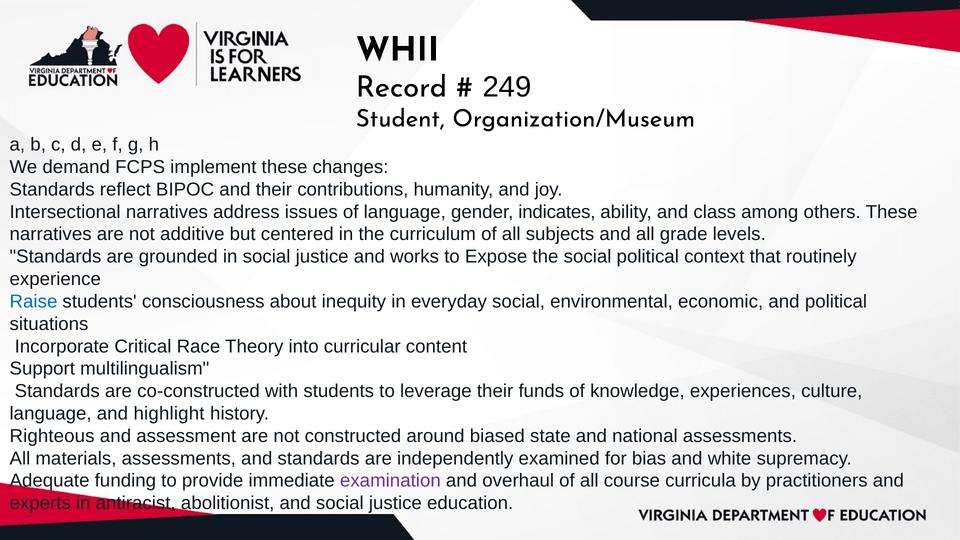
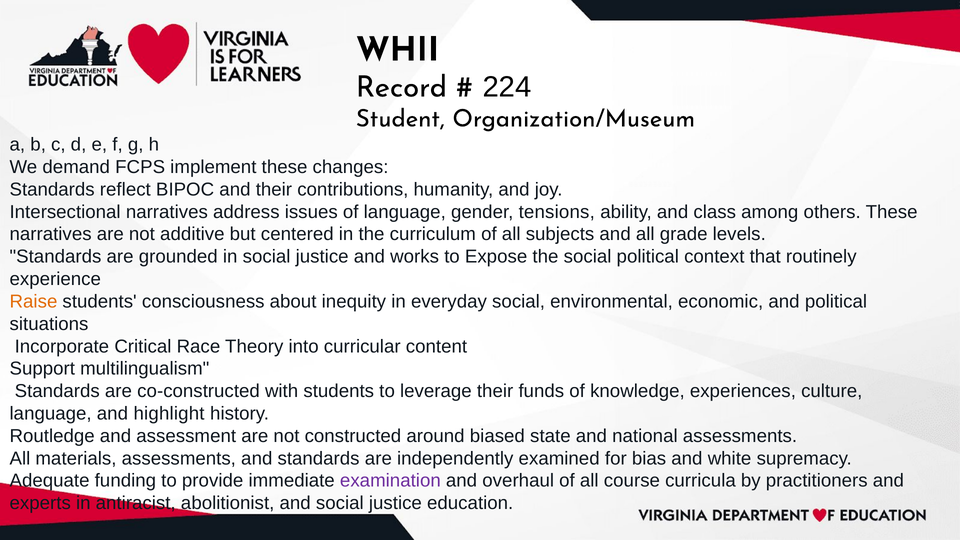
249: 249 -> 224
indicates: indicates -> tensions
Raise colour: blue -> orange
Righteous: Righteous -> Routledge
